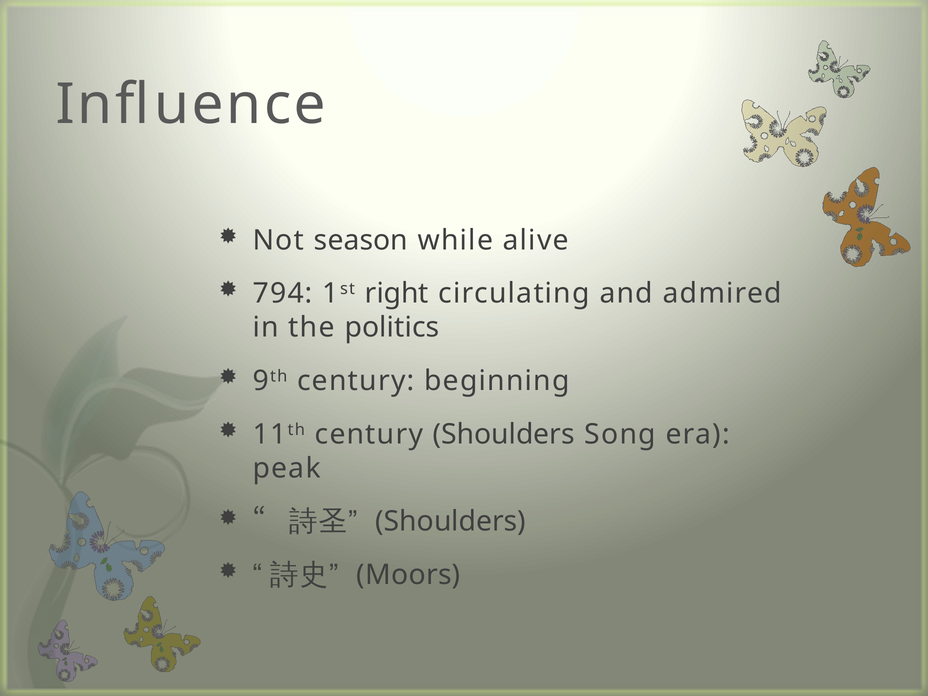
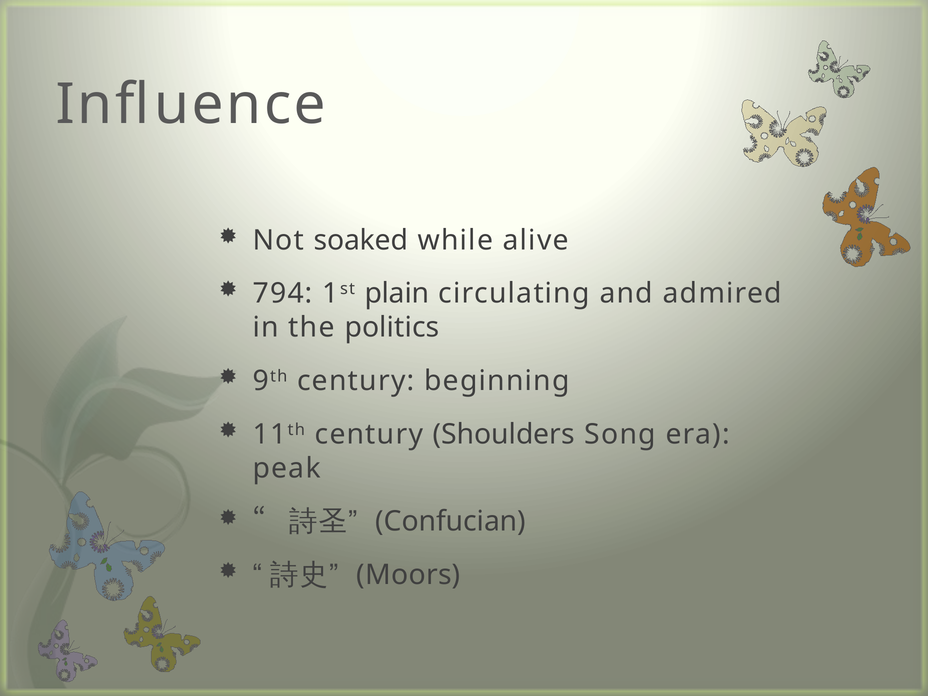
season: season -> soaked
right: right -> plain
Shoulders at (451, 522): Shoulders -> Confucian
